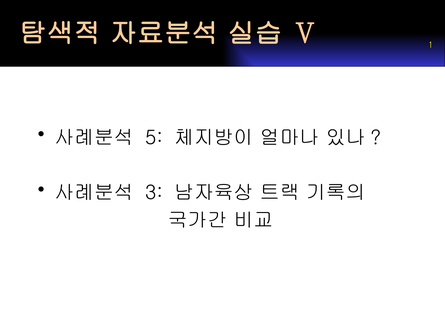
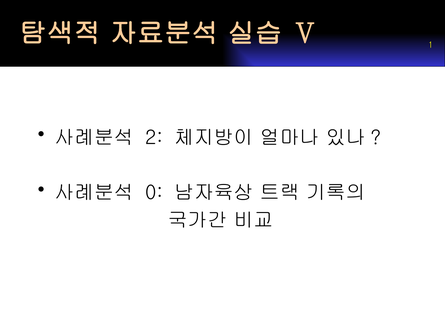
5: 5 -> 2
3: 3 -> 0
